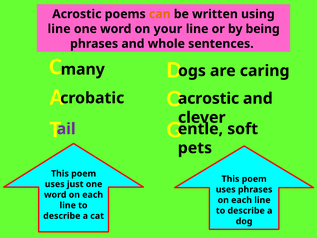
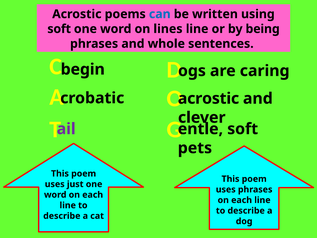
can colour: orange -> blue
line at (59, 29): line -> soft
your: your -> lines
many: many -> begin
